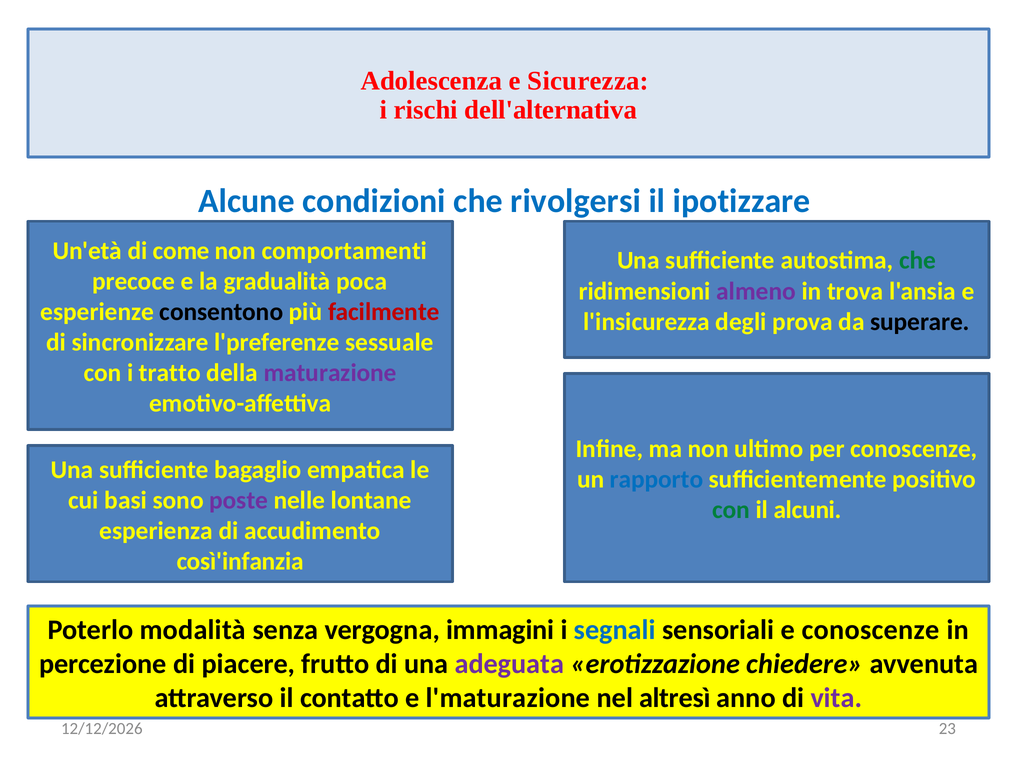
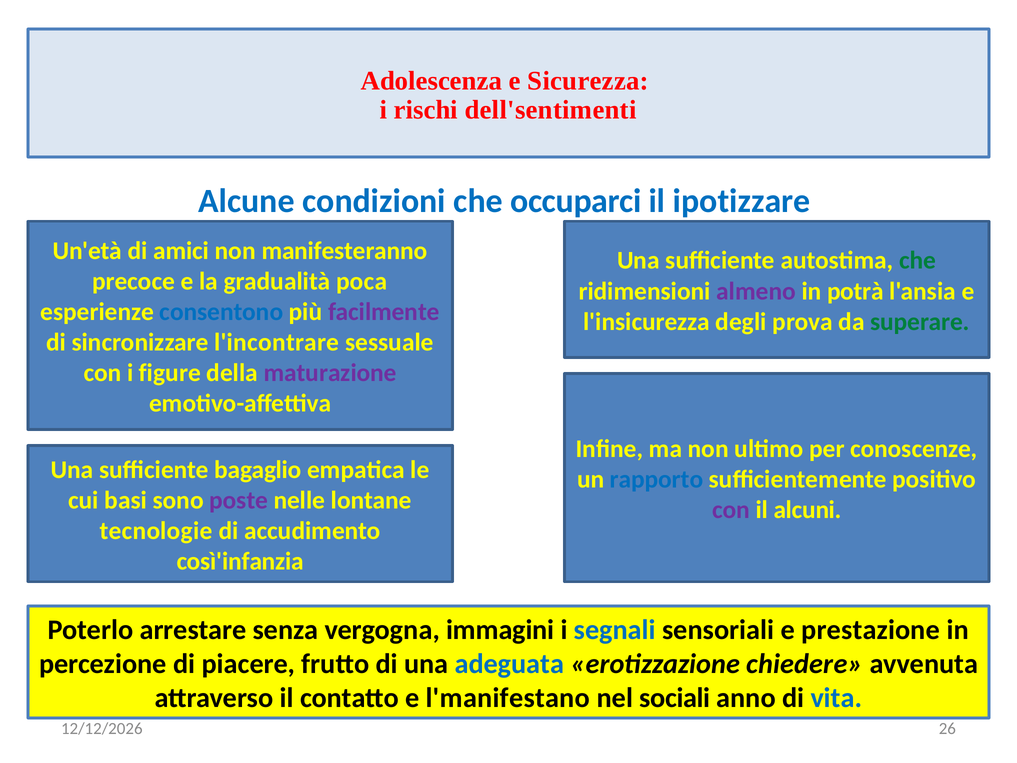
dell'alternativa: dell'alternativa -> dell'sentimenti
rivolgersi: rivolgersi -> occuparci
come: come -> amici
comportamenti: comportamenti -> manifesteranno
trova: trova -> potrà
consentono colour: black -> blue
facilmente colour: red -> purple
superare colour: black -> green
l'preferenze: l'preferenze -> l'incontrare
tratto: tratto -> figure
con at (731, 510) colour: green -> purple
esperienza: esperienza -> tecnologie
modalità: modalità -> arrestare
e conoscenze: conoscenze -> prestazione
adeguata colour: purple -> blue
l'maturazione: l'maturazione -> l'manifestano
altresì: altresì -> sociali
vita colour: purple -> blue
23: 23 -> 26
